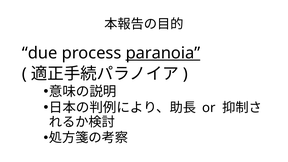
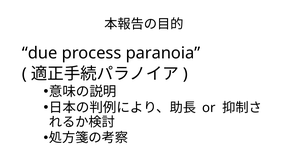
paranoia underline: present -> none
